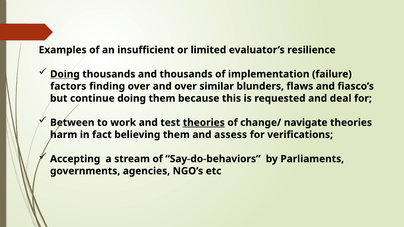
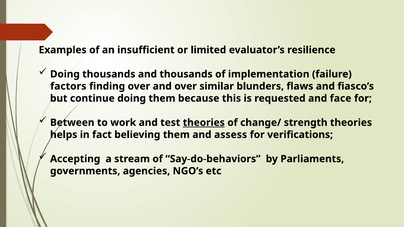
Doing at (65, 74) underline: present -> none
deal: deal -> face
navigate: navigate -> strength
harm: harm -> helps
